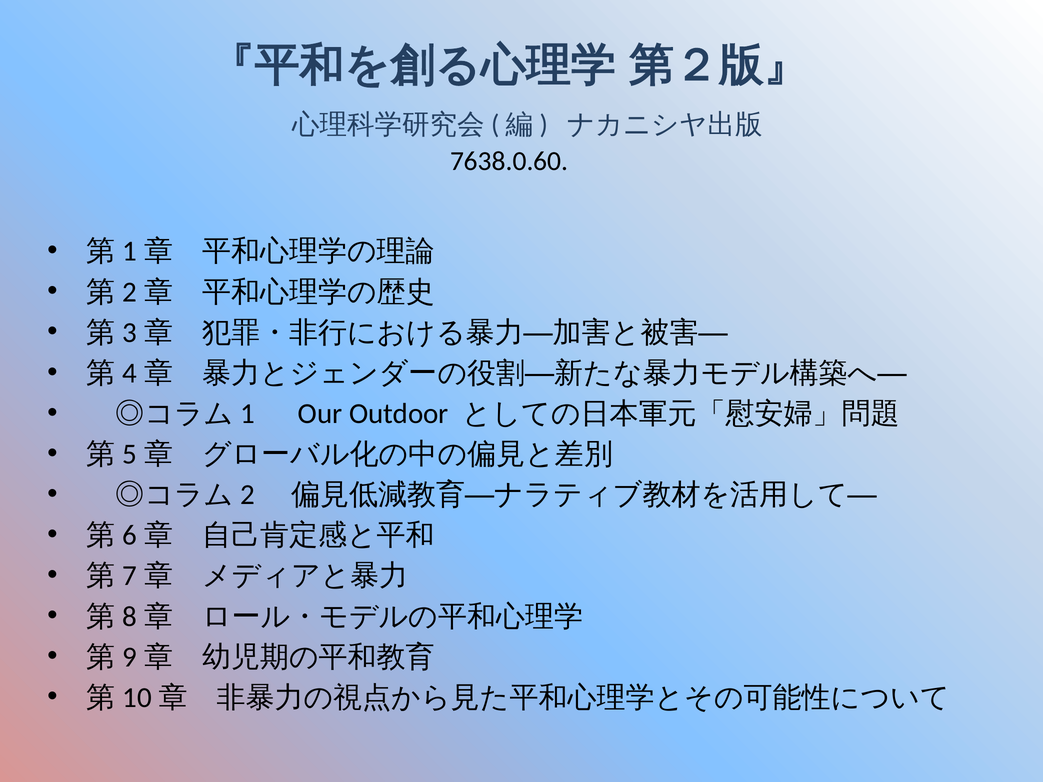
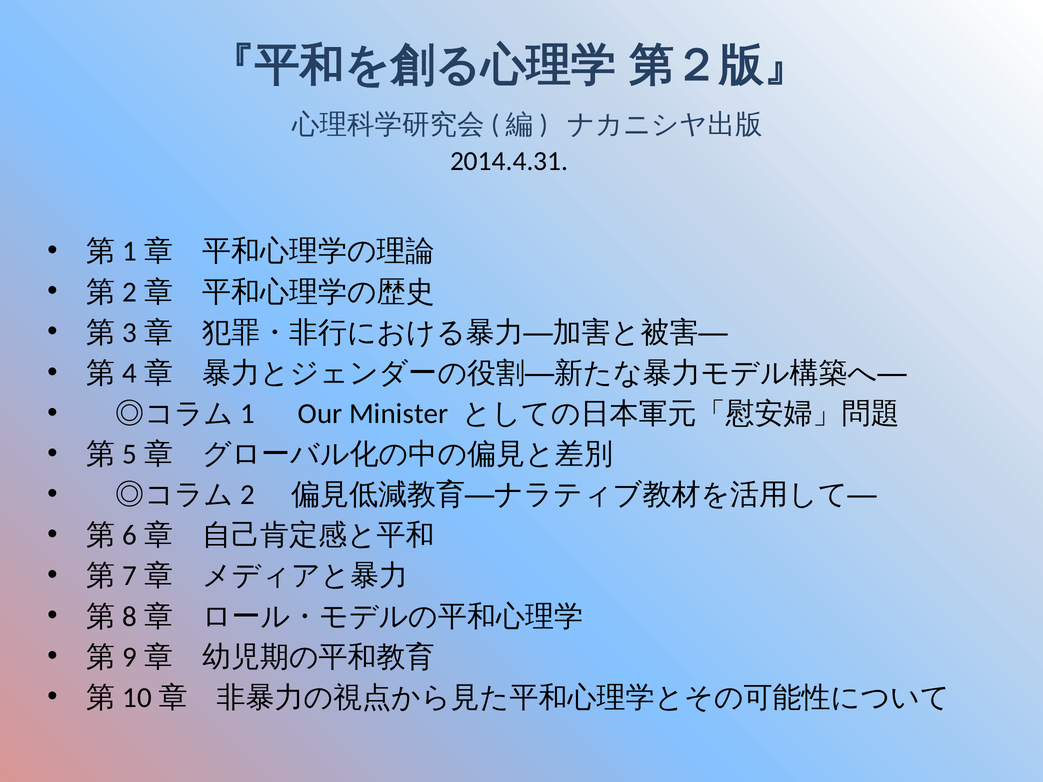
7638.0.60: 7638.0.60 -> 2014.4.31
Outdoor: Outdoor -> Minister
